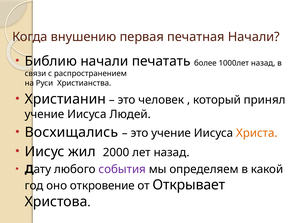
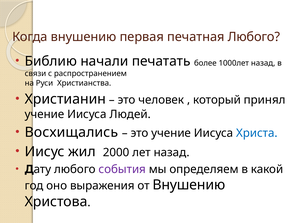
печатная Начали: Начали -> Любого
Христа colour: orange -> blue
откровение: откровение -> выражения
от Открывает: Открывает -> Внушению
